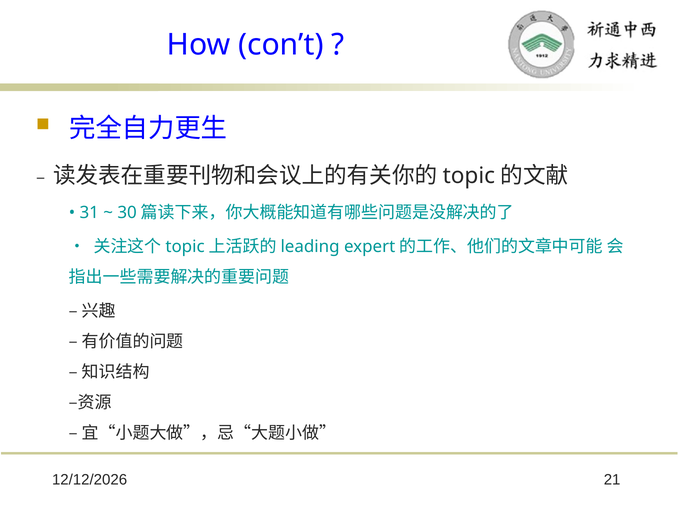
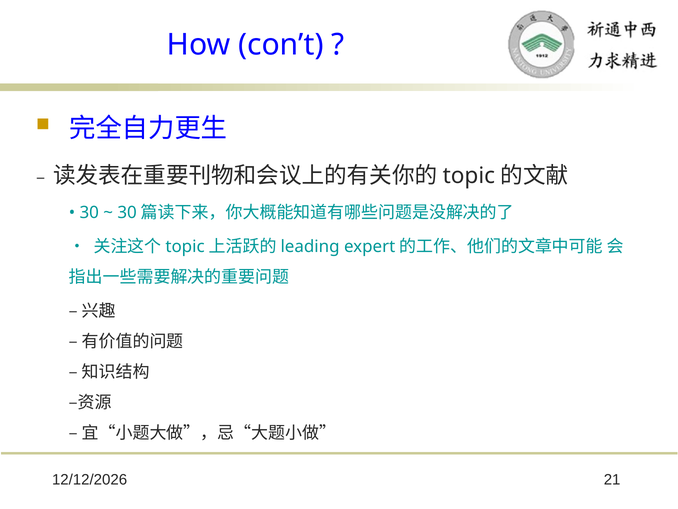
31: 31 -> 30
